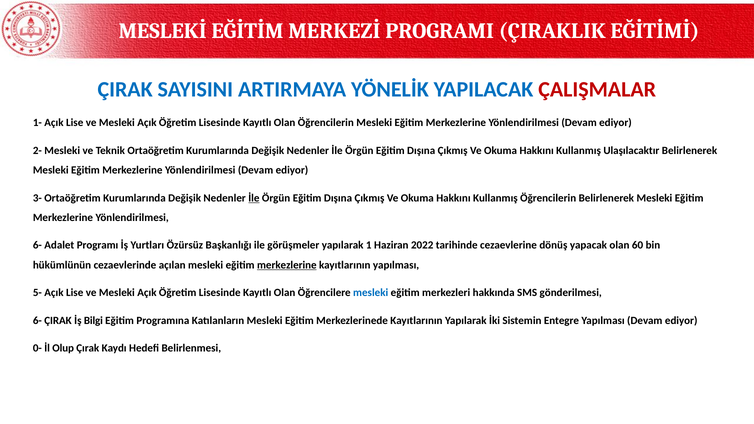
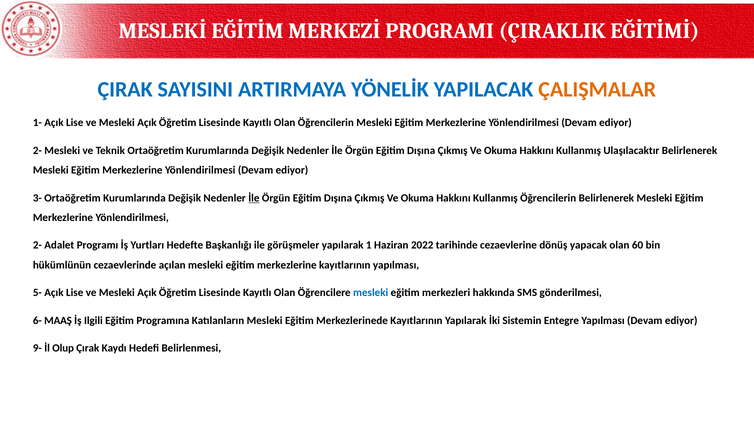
ÇALIŞMALAR colour: red -> orange
6- at (37, 245): 6- -> 2-
Özürsüz: Özürsüz -> Hedefte
merkezlerine at (287, 265) underline: present -> none
6- ÇIRAK: ÇIRAK -> MAAŞ
Bilgi: Bilgi -> Ilgili
0-: 0- -> 9-
